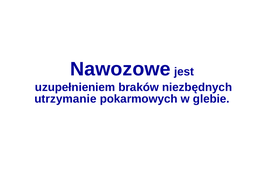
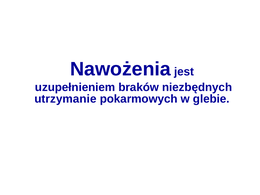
Nawozowe: Nawozowe -> Nawożenia
